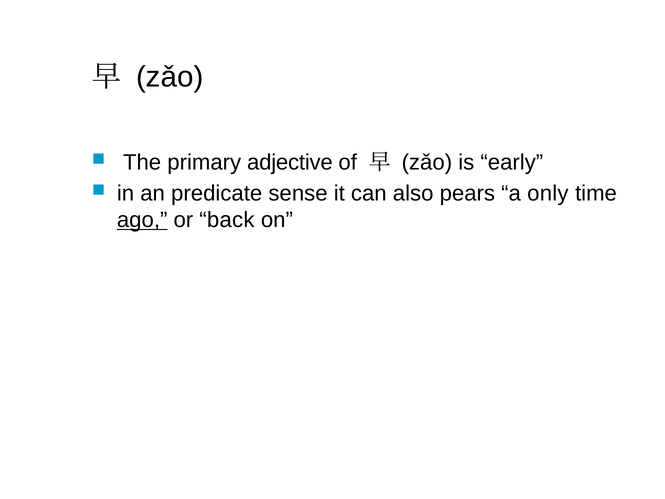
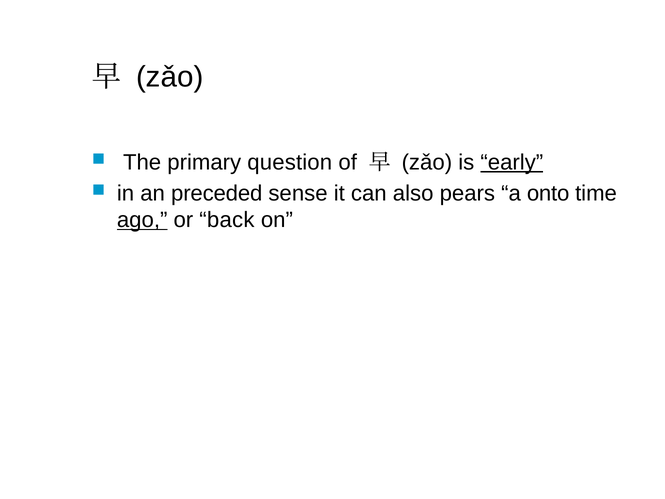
adjective: adjective -> question
early underline: none -> present
predicate: predicate -> preceded
only: only -> onto
